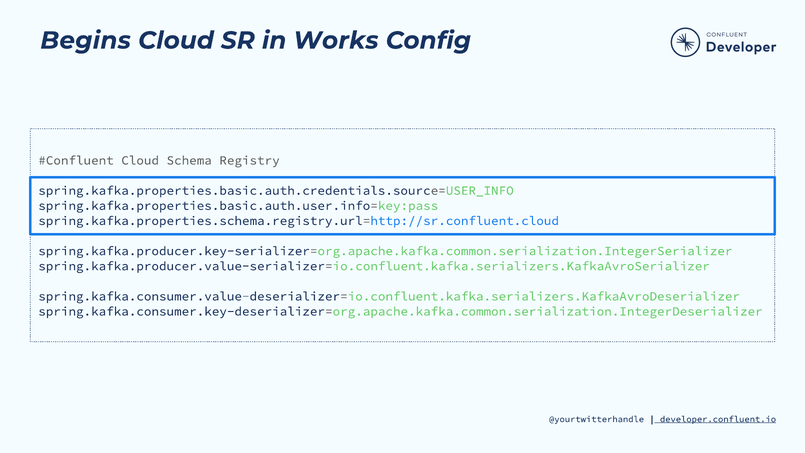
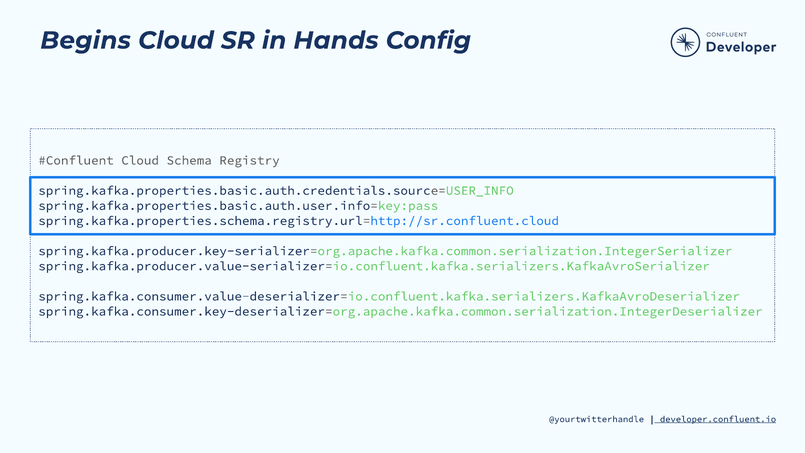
Works: Works -> Hands
